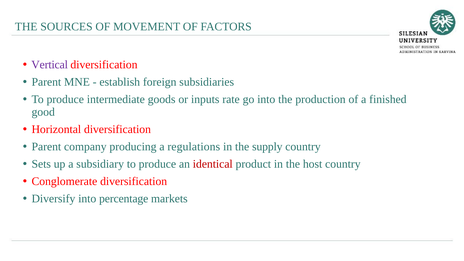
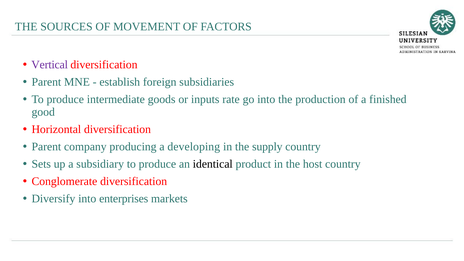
regulations: regulations -> developing
identical colour: red -> black
percentage: percentage -> enterprises
